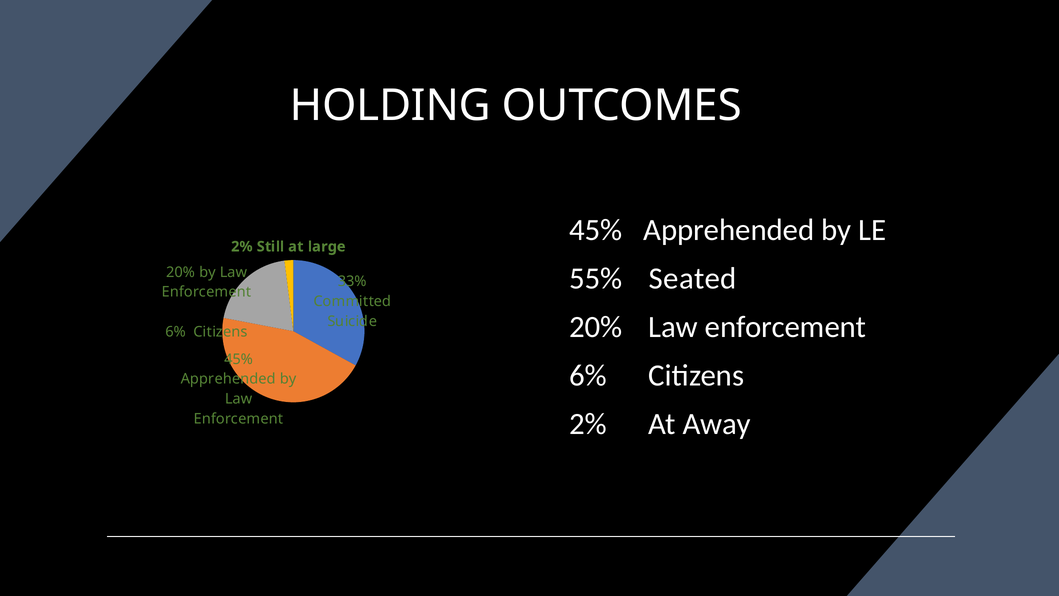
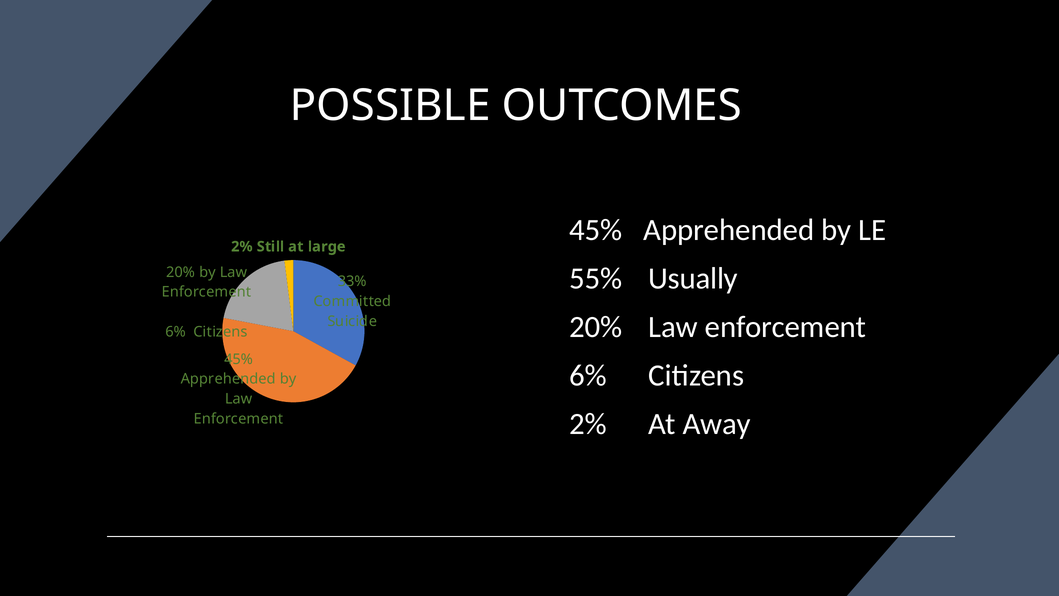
HOLDING: HOLDING -> POSSIBLE
Seated: Seated -> Usually
